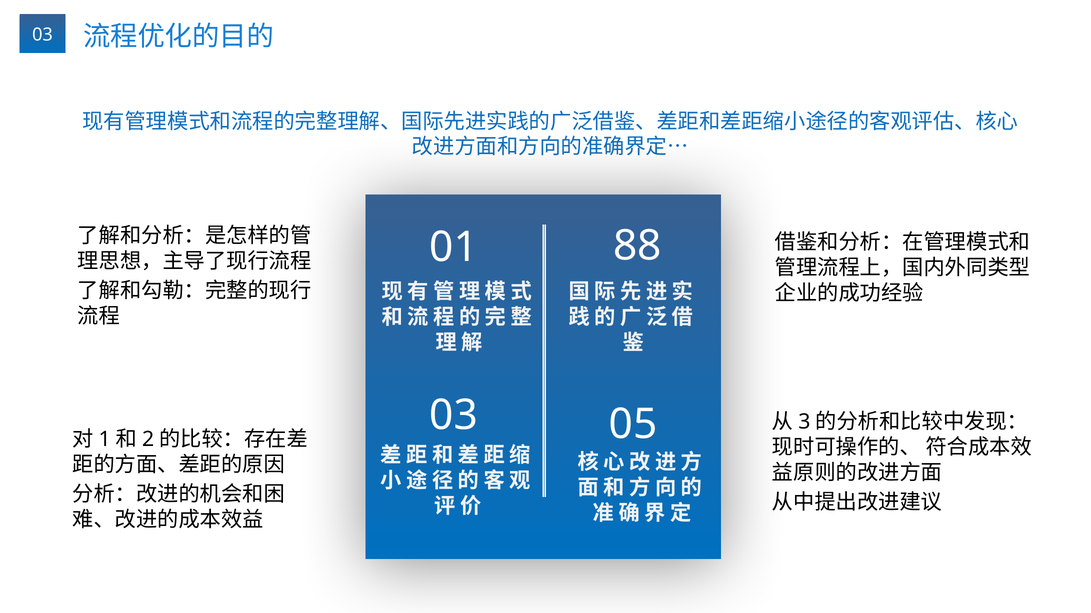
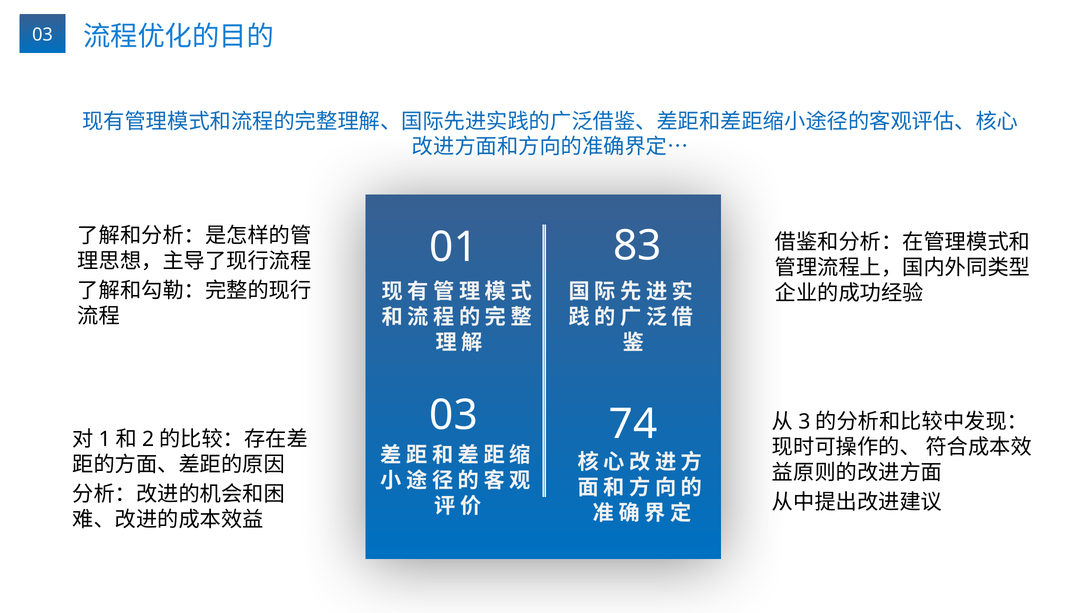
88: 88 -> 83
05: 05 -> 74
